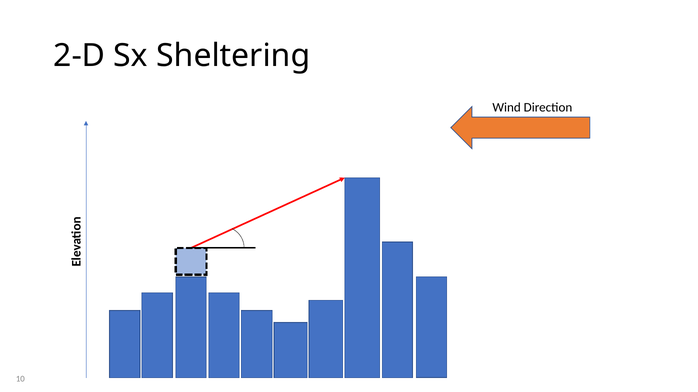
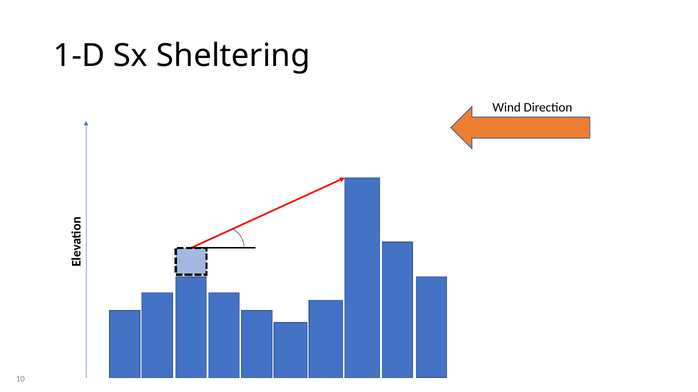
2-D: 2-D -> 1-D
